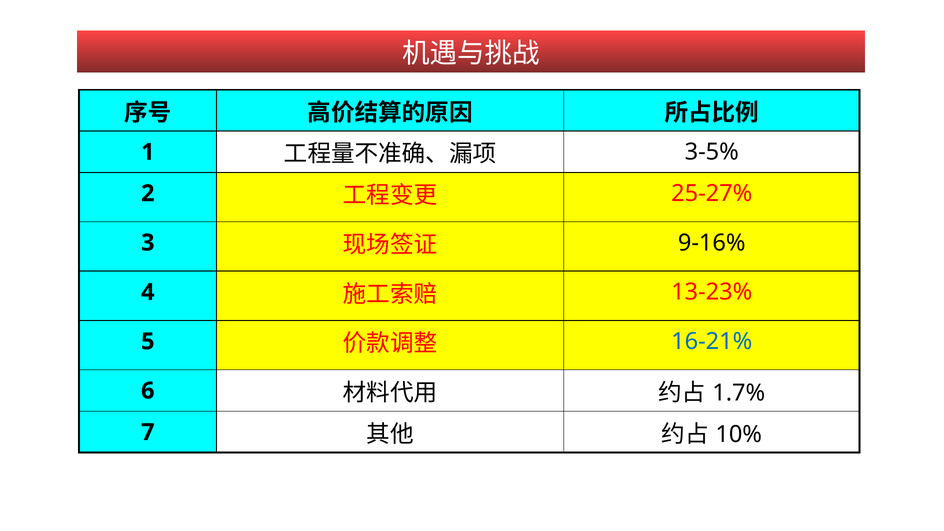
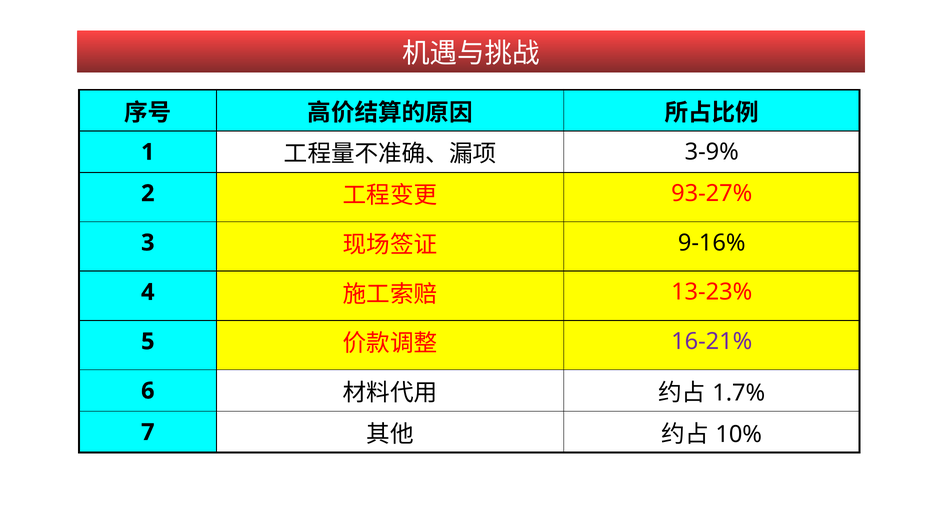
3-5%: 3-5% -> 3-9%
25-27%: 25-27% -> 93-27%
16-21% colour: blue -> purple
